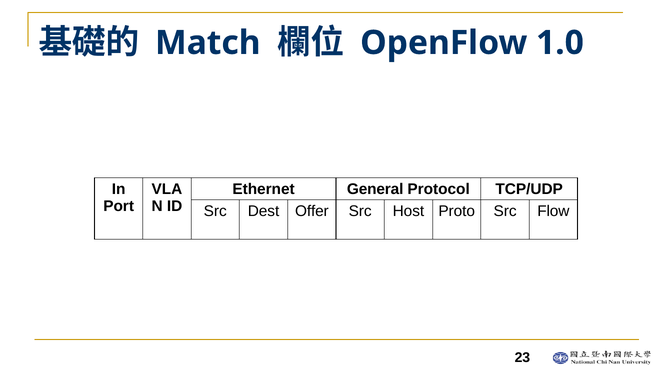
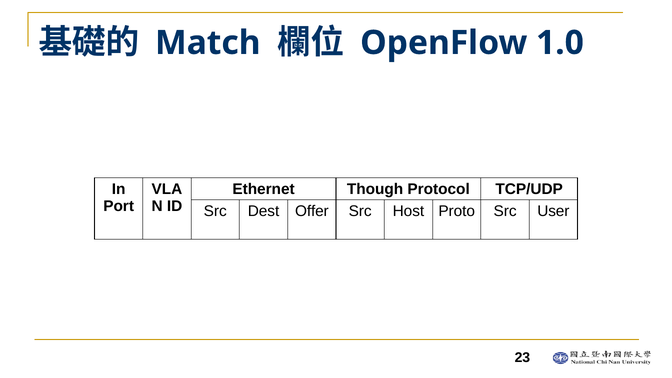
General: General -> Though
Flow: Flow -> User
